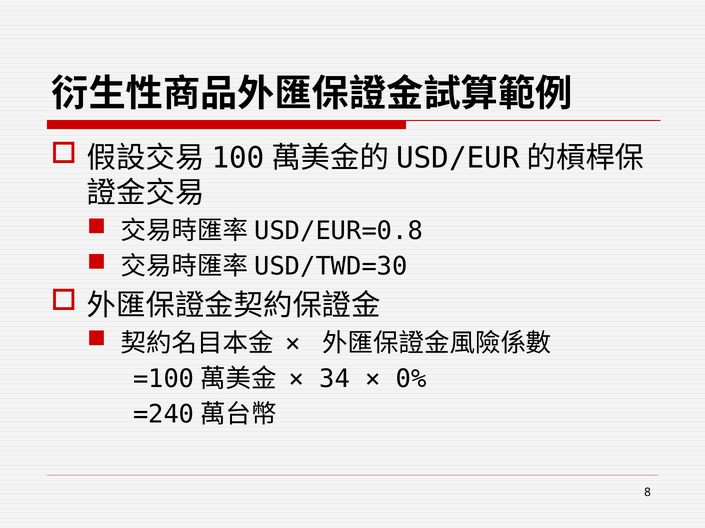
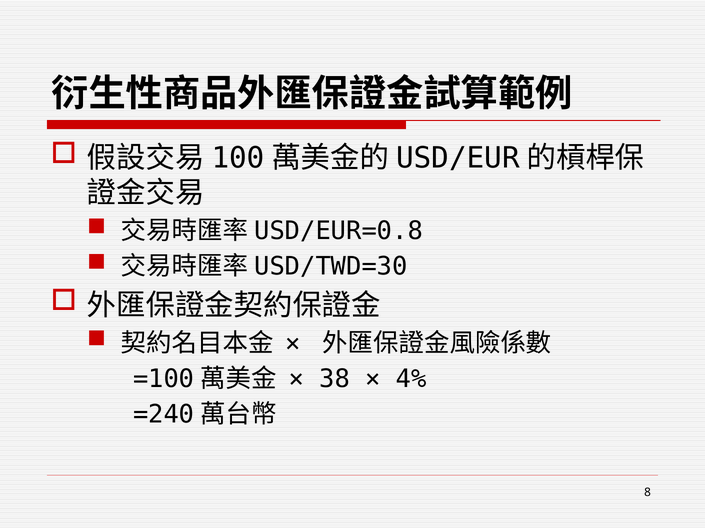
34: 34 -> 38
0%: 0% -> 4%
